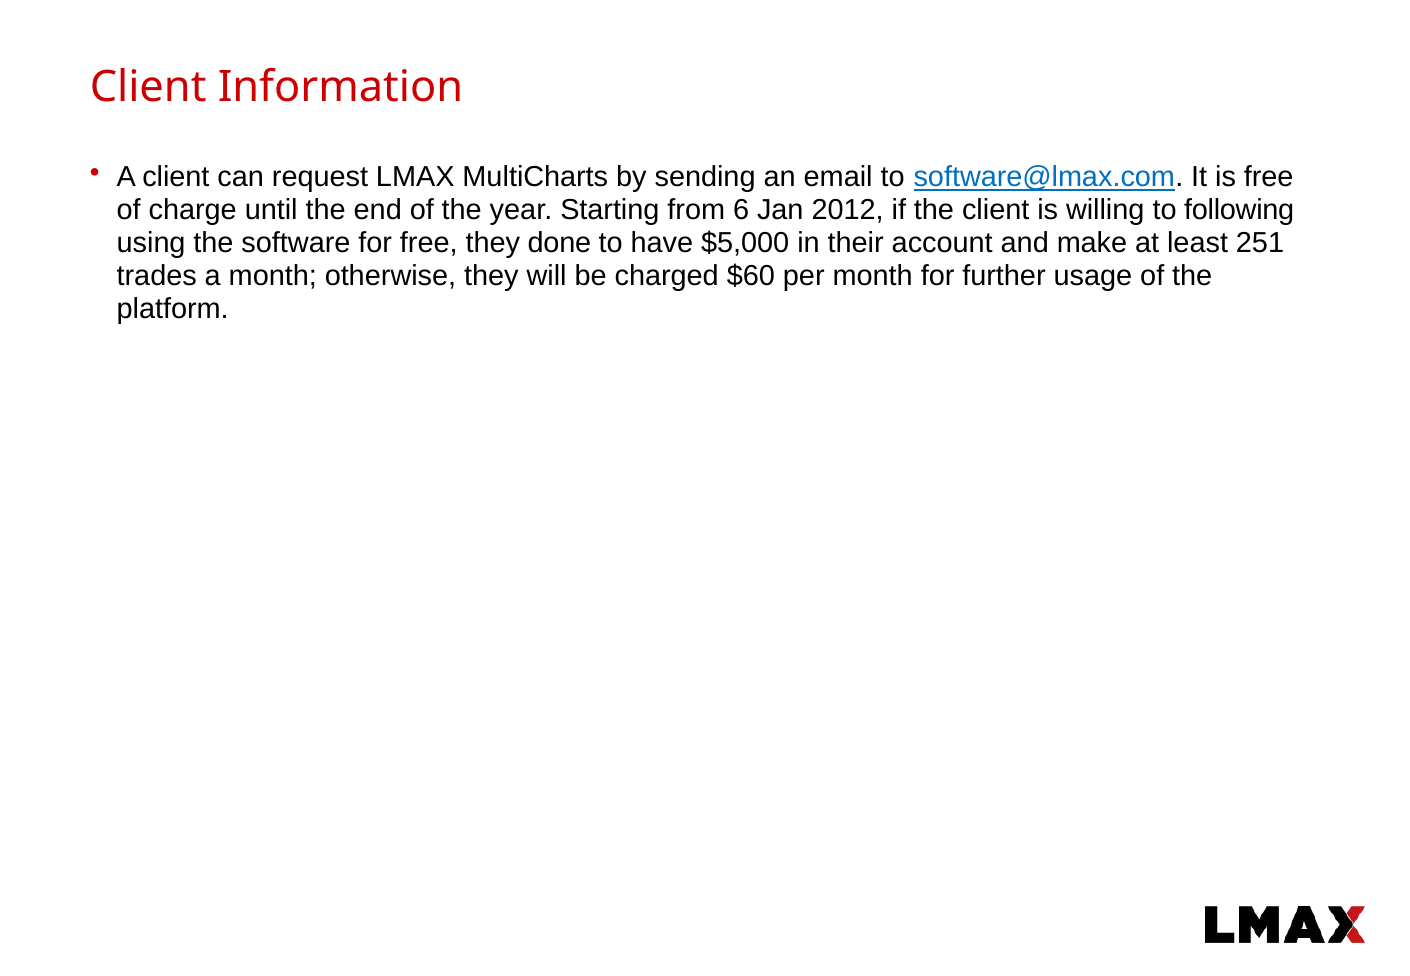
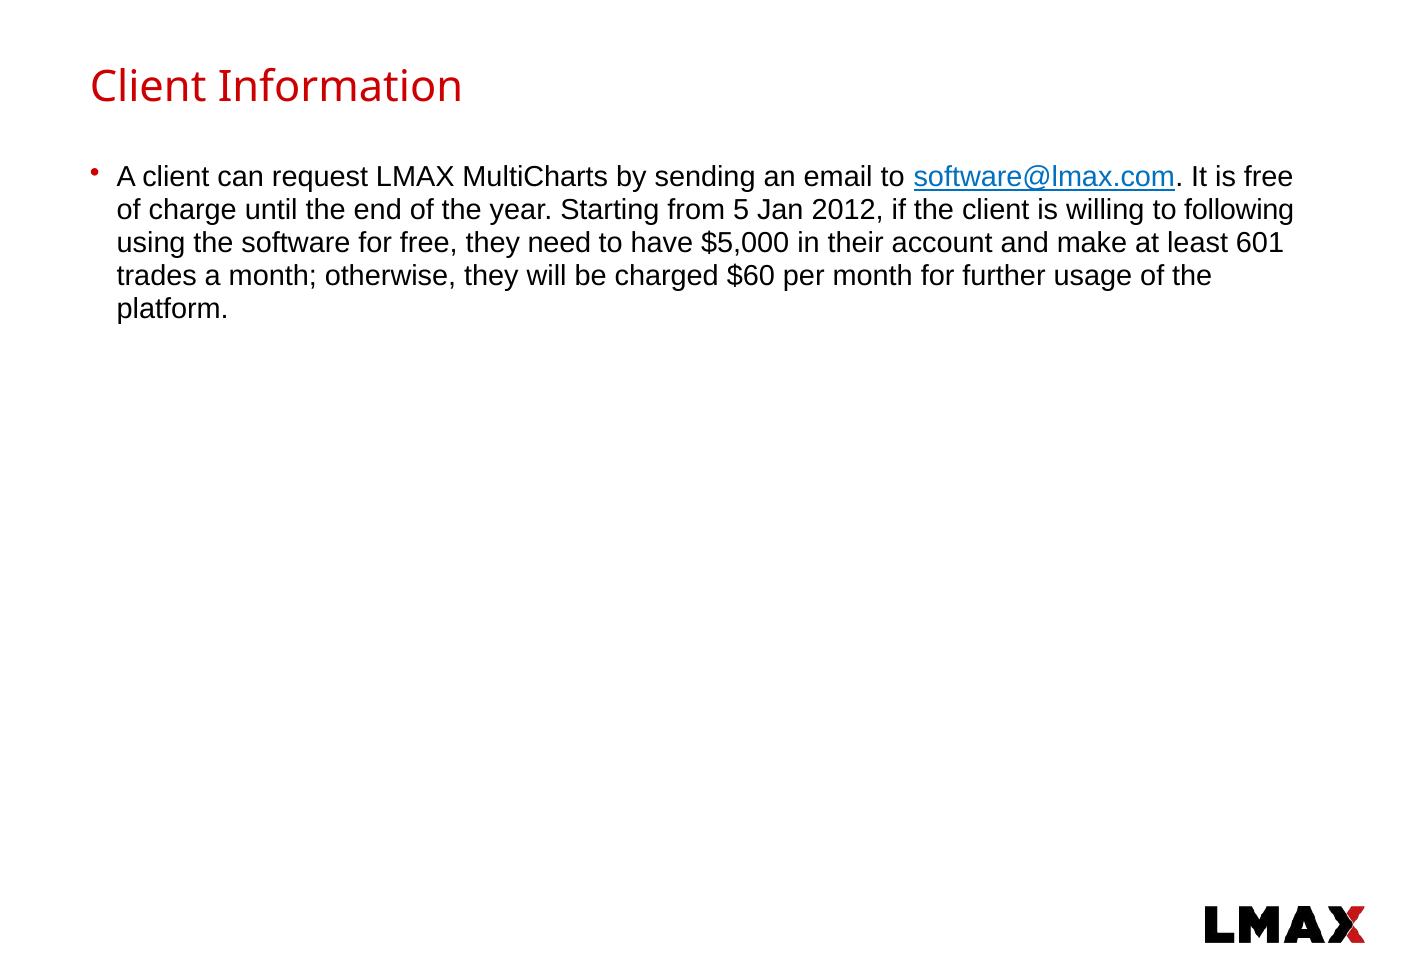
6: 6 -> 5
done: done -> need
251: 251 -> 601
